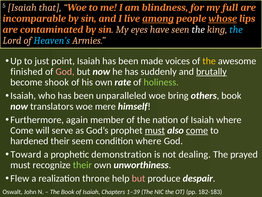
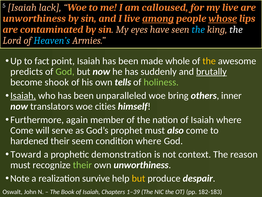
that: that -> lack
blindness: blindness -> calloused
my full: full -> live
incomparable at (34, 18): incomparable -> unworthiness
the at (198, 29) colour: white -> light blue
the at (236, 29) colour: light blue -> white
just: just -> fact
voices: voices -> whole
finished: finished -> predicts
God at (65, 71) colour: pink -> light green
rate: rate -> tells
Isaiah at (23, 95) underline: none -> present
others book: book -> inner
mere: mere -> cities
must at (155, 130) underline: present -> none
come at (197, 130) underline: present -> none
dealing: dealing -> context
prayed: prayed -> reason
Flew: Flew -> Note
throne: throne -> survive
but at (139, 178) colour: pink -> yellow
